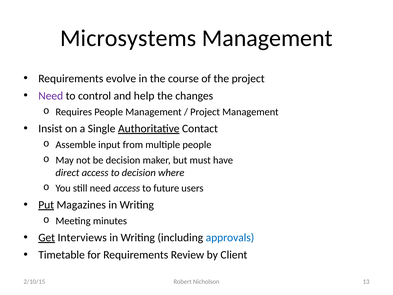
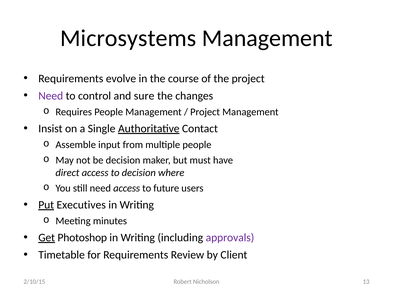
help: help -> sure
Magazines: Magazines -> Executives
Interviews: Interviews -> Photoshop
approvals colour: blue -> purple
